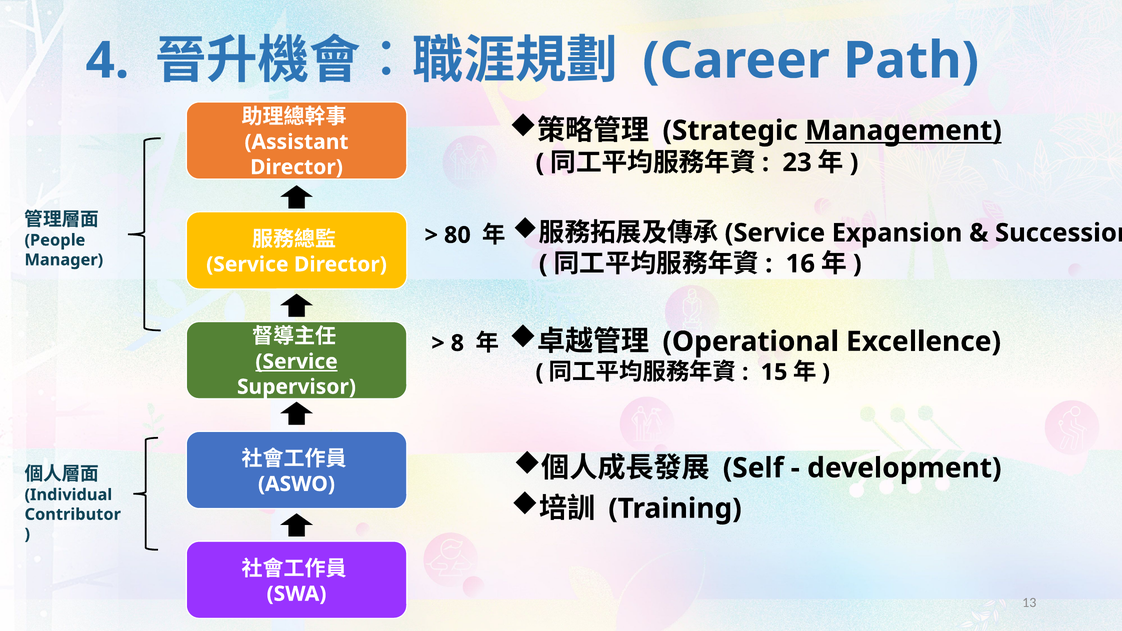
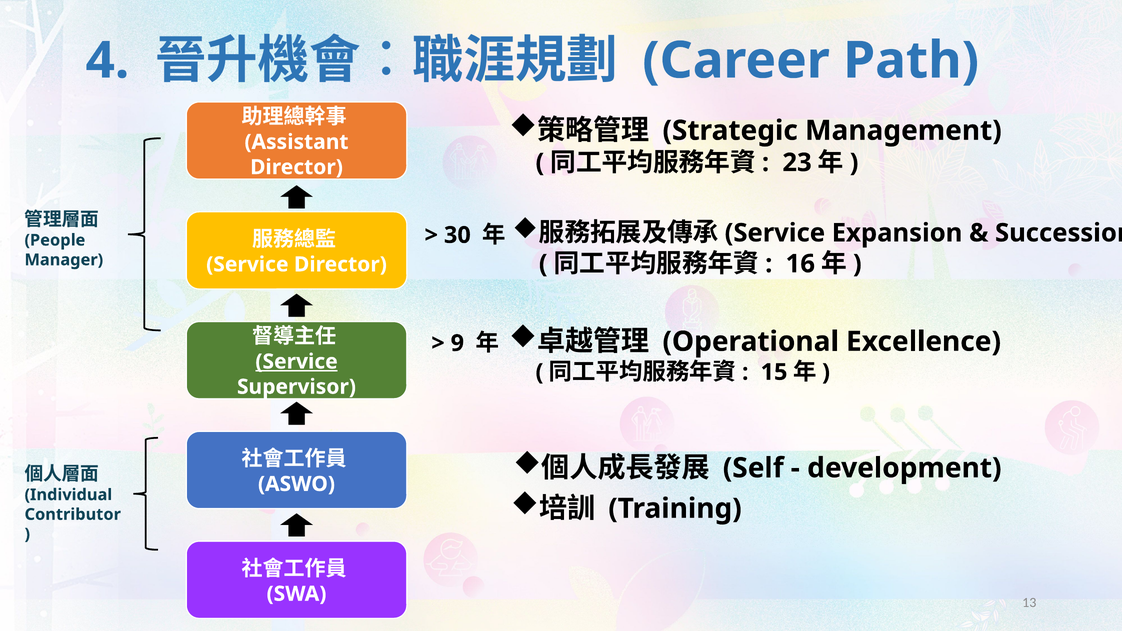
Management underline: present -> none
80: 80 -> 30
8: 8 -> 9
